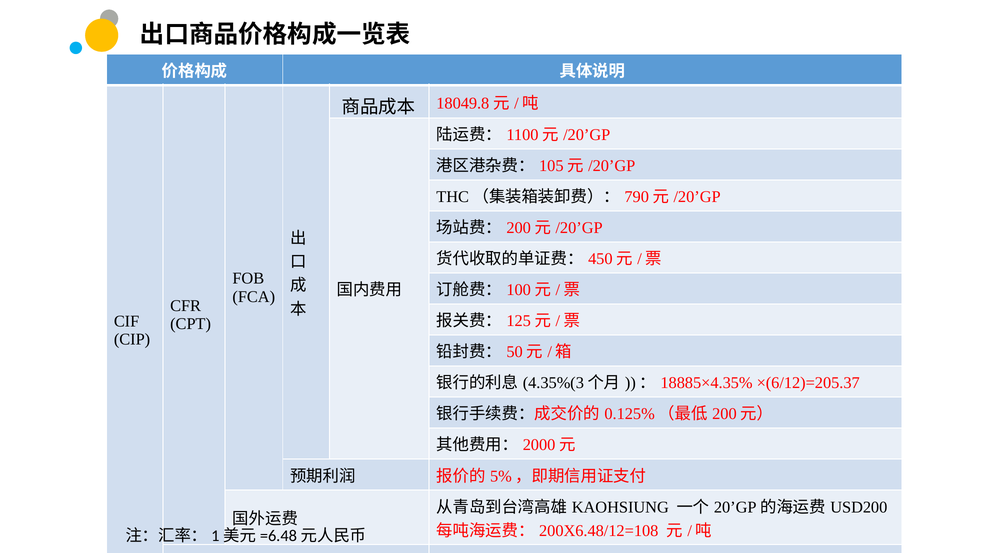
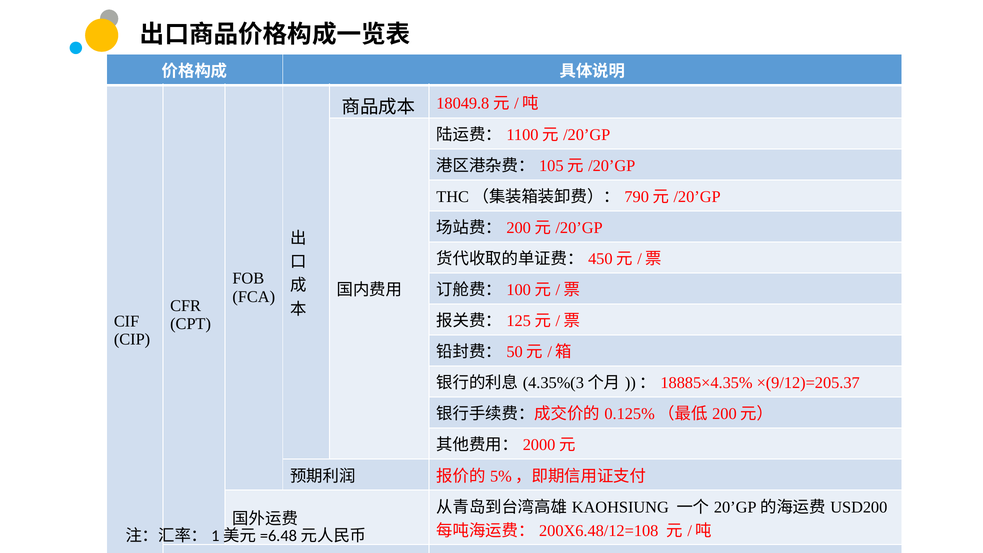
×(6/12)=205.37: ×(6/12)=205.37 -> ×(9/12)=205.37
